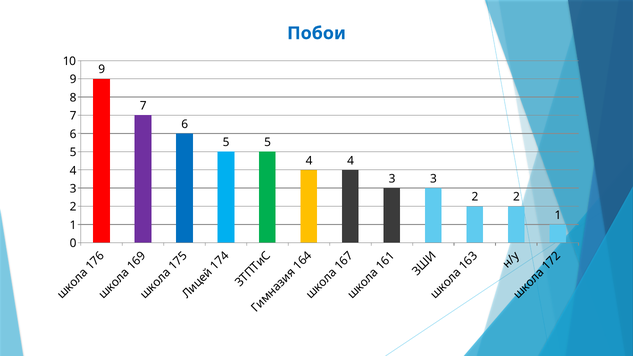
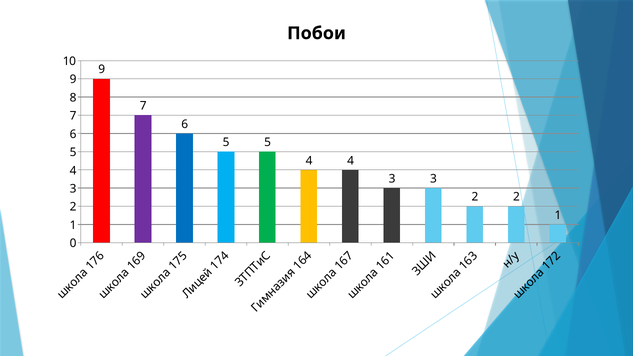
Побои colour: blue -> black
